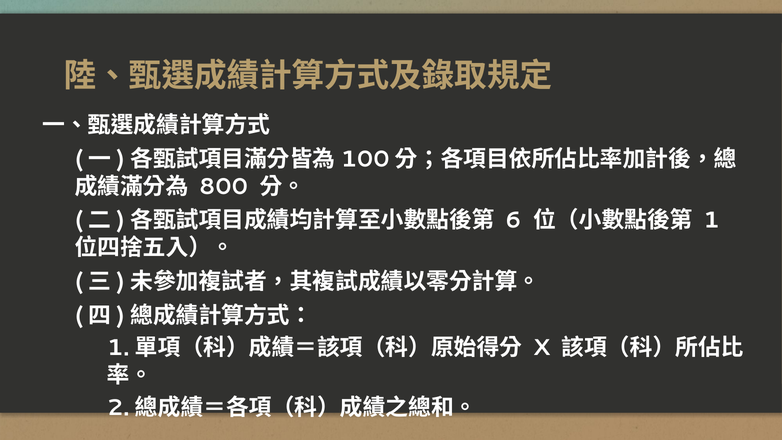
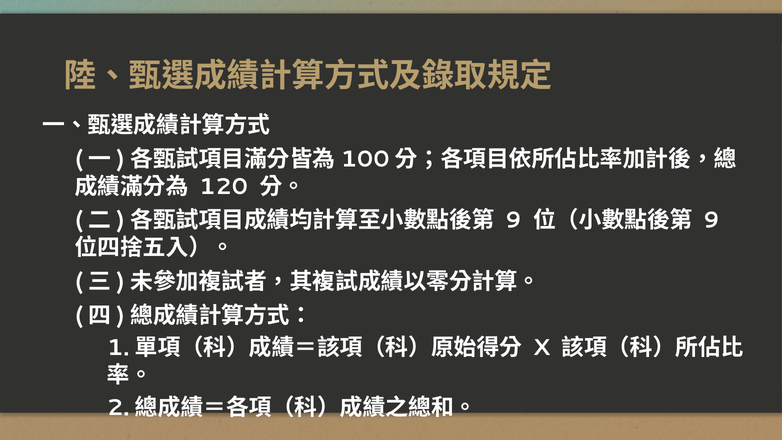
800: 800 -> 120
6 at (513, 220): 6 -> 9
1 at (711, 220): 1 -> 9
